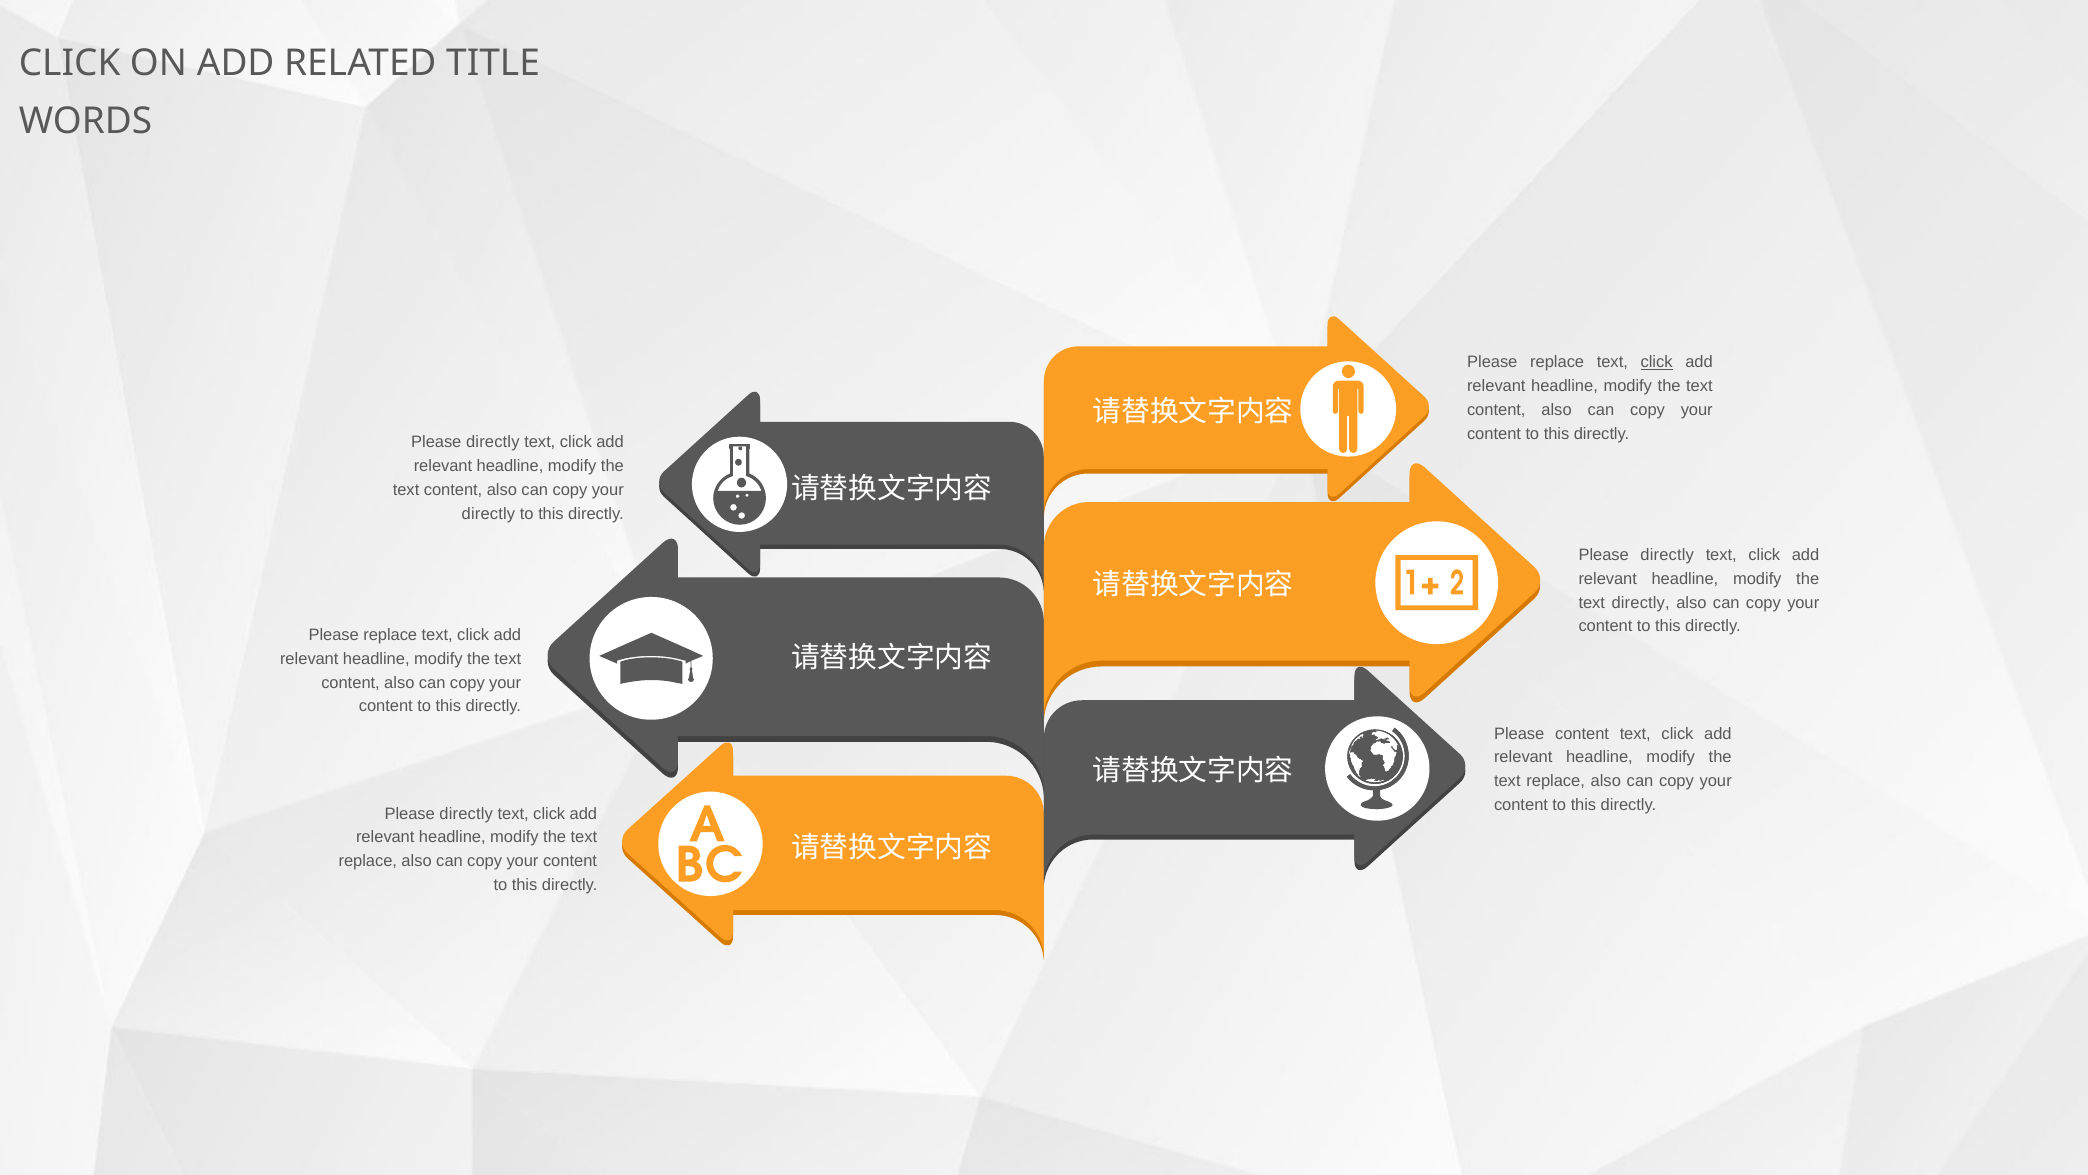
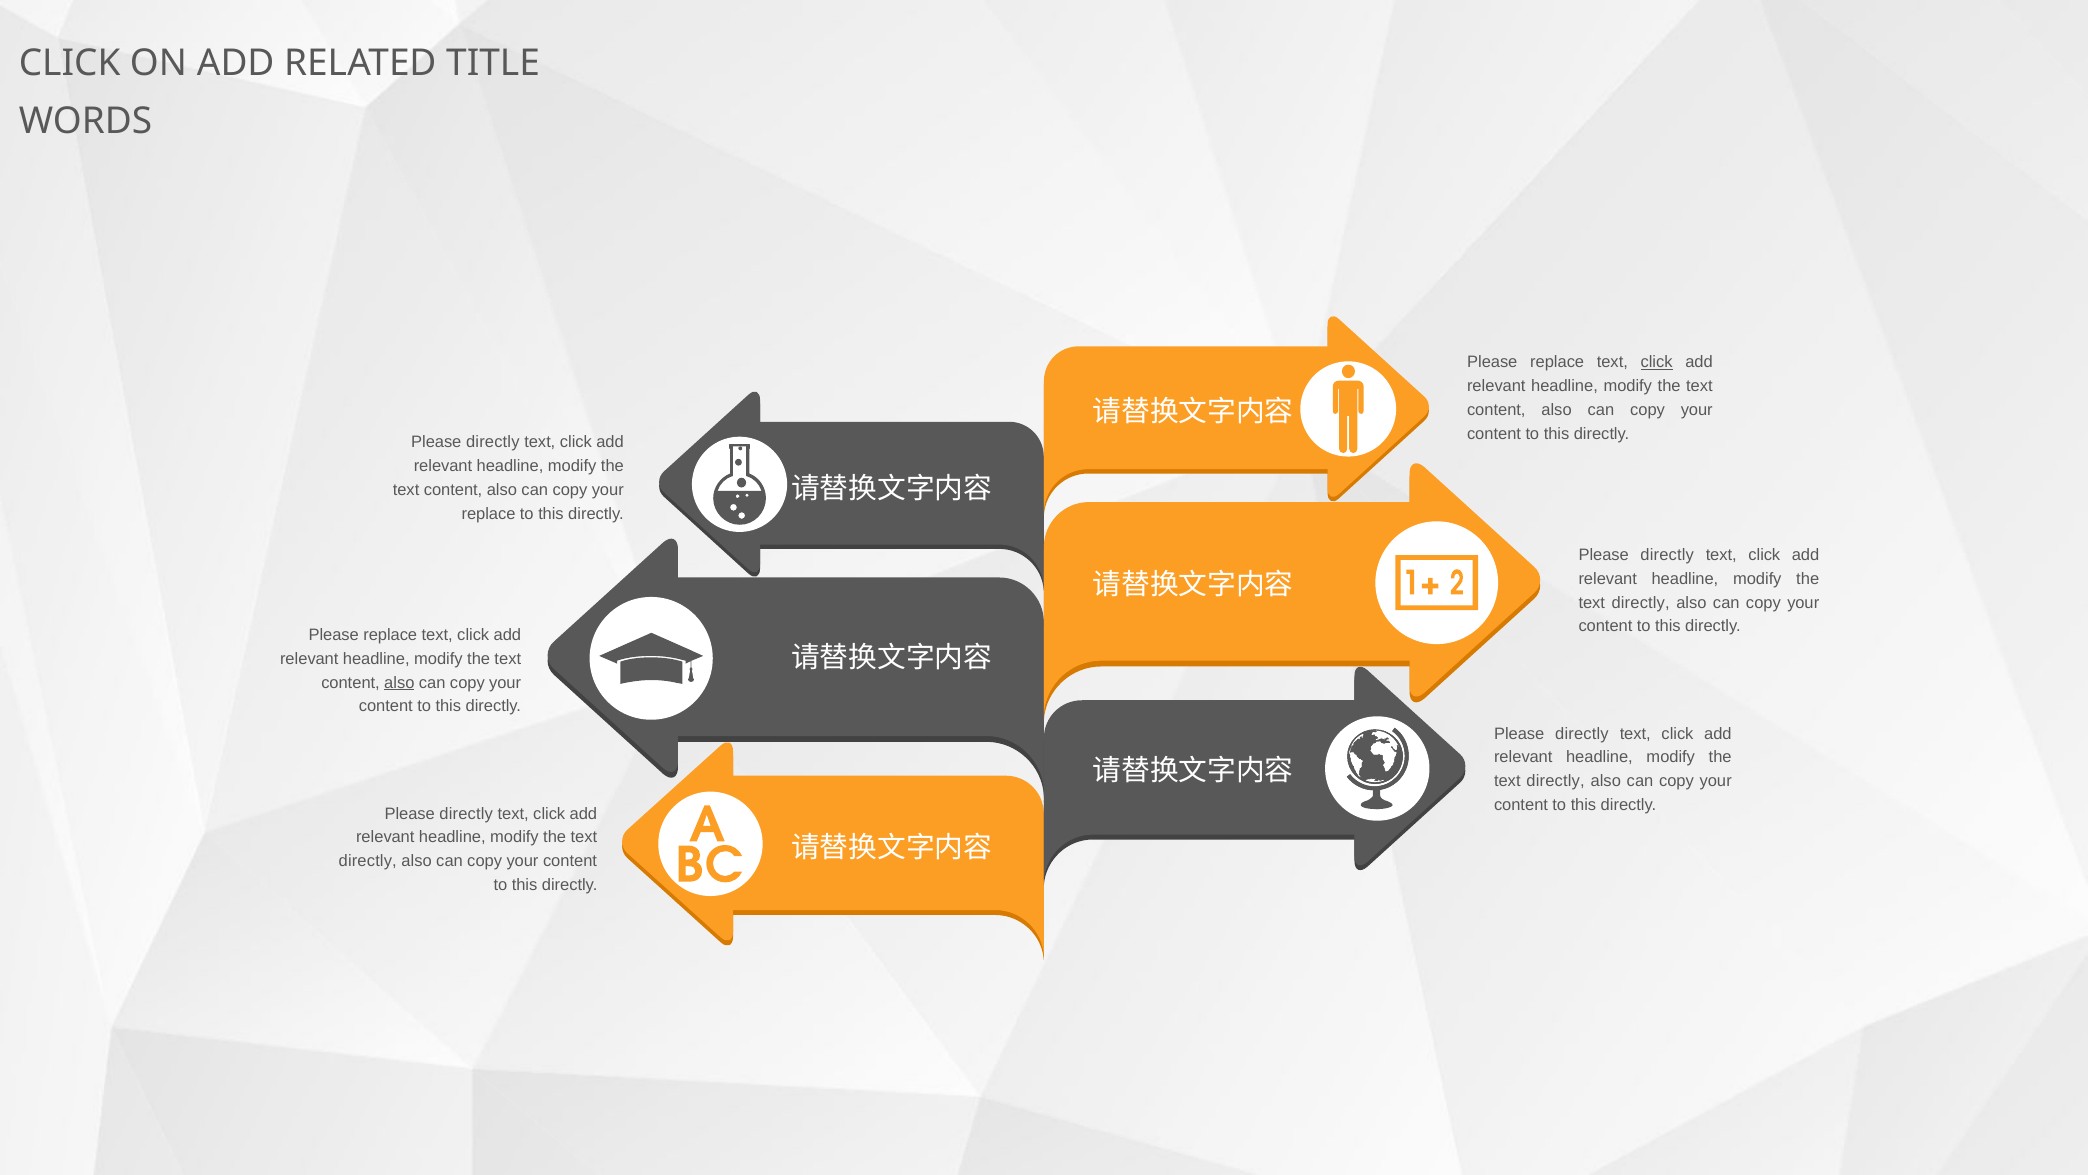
directly at (488, 514): directly -> replace
also at (399, 682) underline: none -> present
content at (1582, 733): content -> directly
replace at (1556, 781): replace -> directly
replace at (368, 861): replace -> directly
